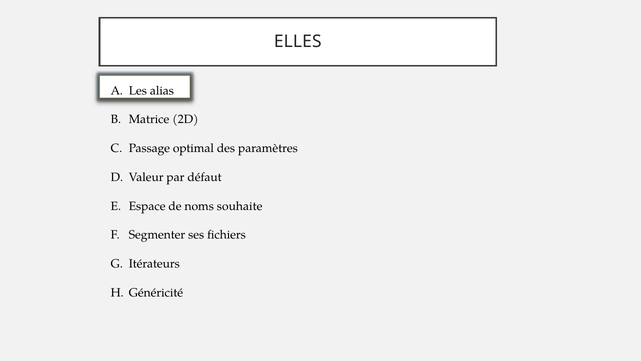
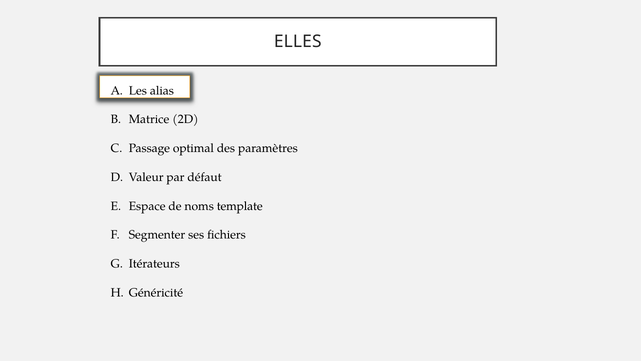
souhaite: souhaite -> template
